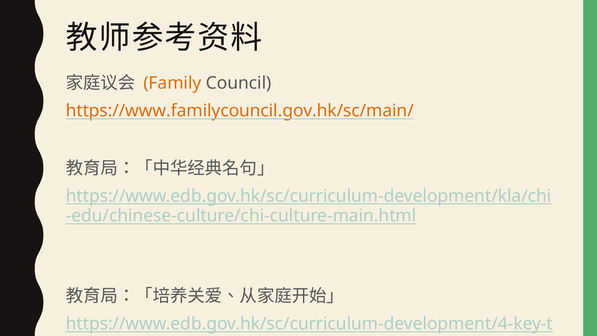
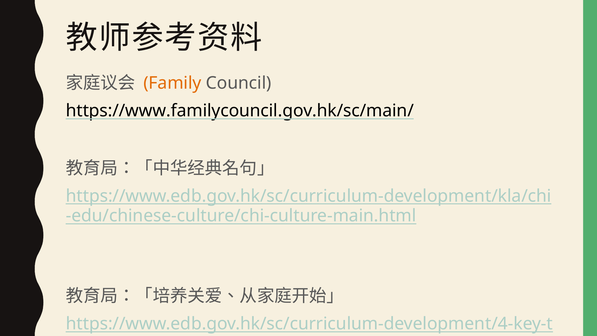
https://www.familycouncil.gov.hk/sc/main/ colour: orange -> black
